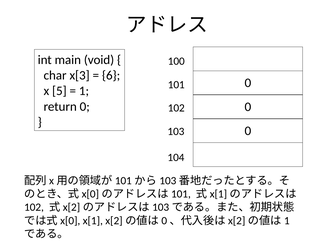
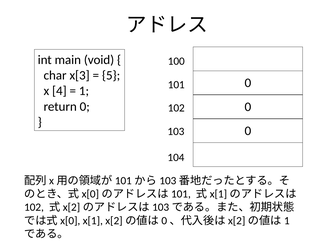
6: 6 -> 5
5: 5 -> 4
